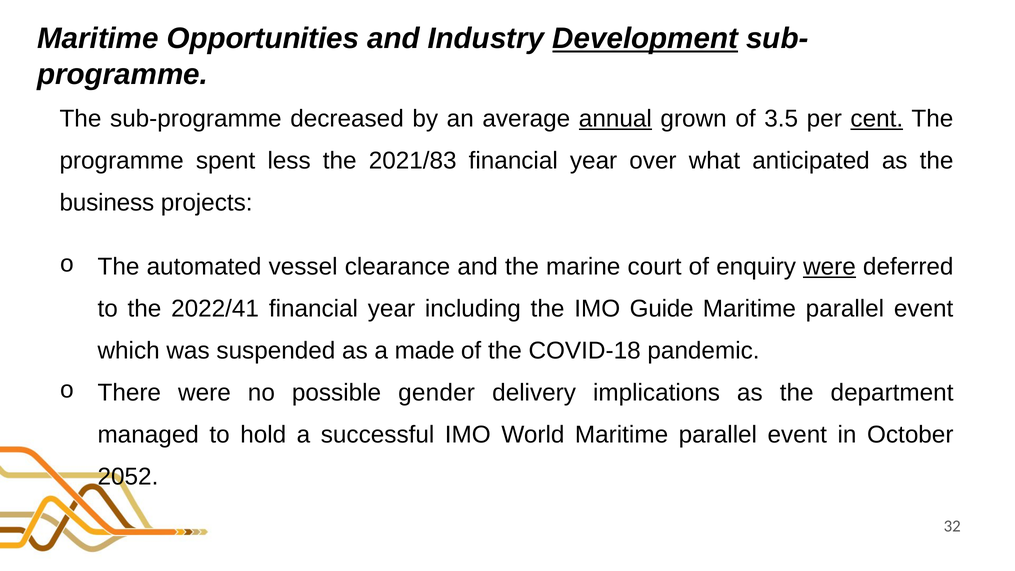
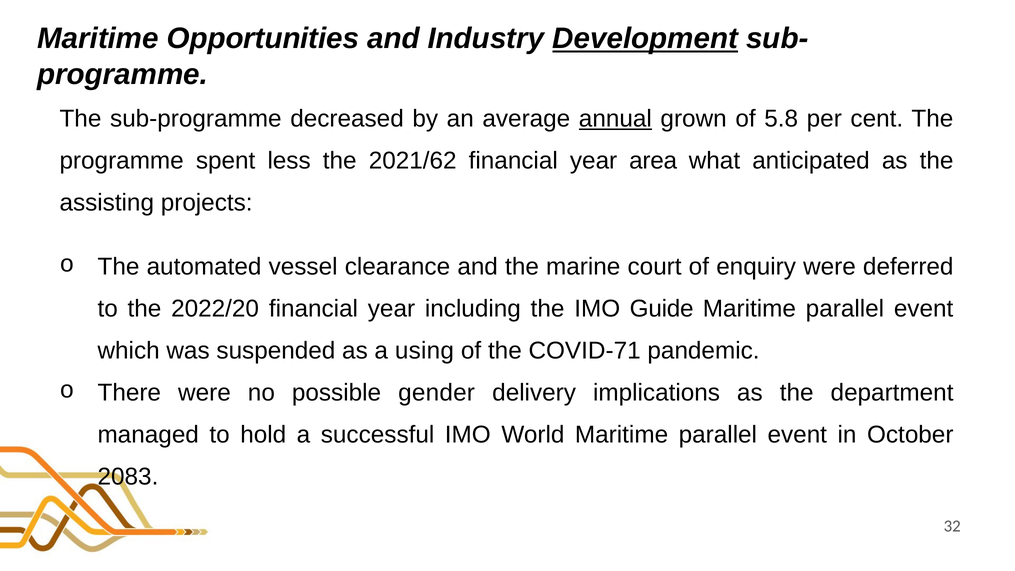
3.5: 3.5 -> 5.8
cent underline: present -> none
2021/83: 2021/83 -> 2021/62
over: over -> area
business: business -> assisting
were at (830, 267) underline: present -> none
2022/41: 2022/41 -> 2022/20
made: made -> using
COVID-18: COVID-18 -> COVID-71
2052: 2052 -> 2083
